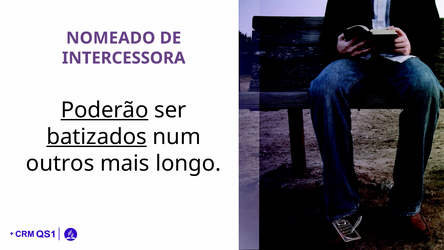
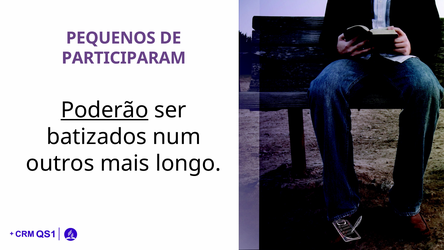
NOMEADO: NOMEADO -> PEQUENOS
INTERCESSORA: INTERCESSORA -> PARTICIPARAM
batizados underline: present -> none
